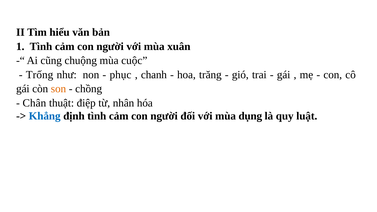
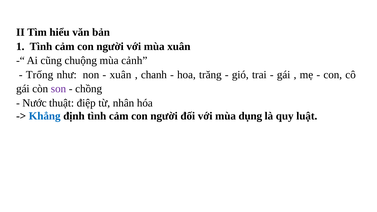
cuộc: cuộc -> cảnh
phục at (120, 75): phục -> xuân
son colour: orange -> purple
Chân: Chân -> Nước
